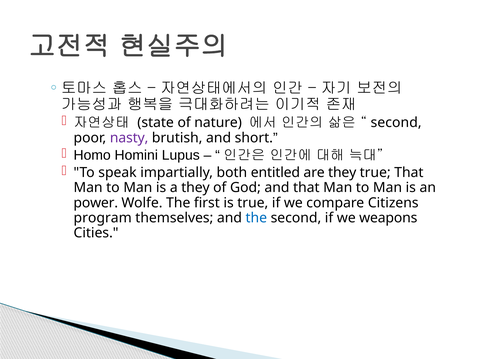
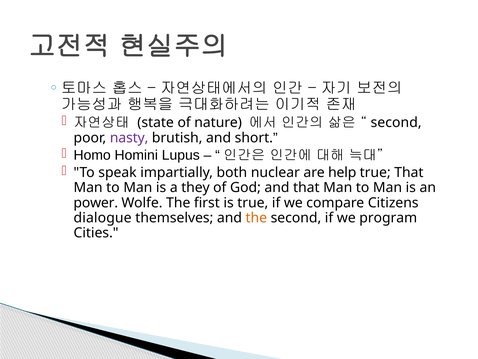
entitled: entitled -> nuclear
are they: they -> help
program: program -> dialogue
the at (256, 217) colour: blue -> orange
weapons: weapons -> program
